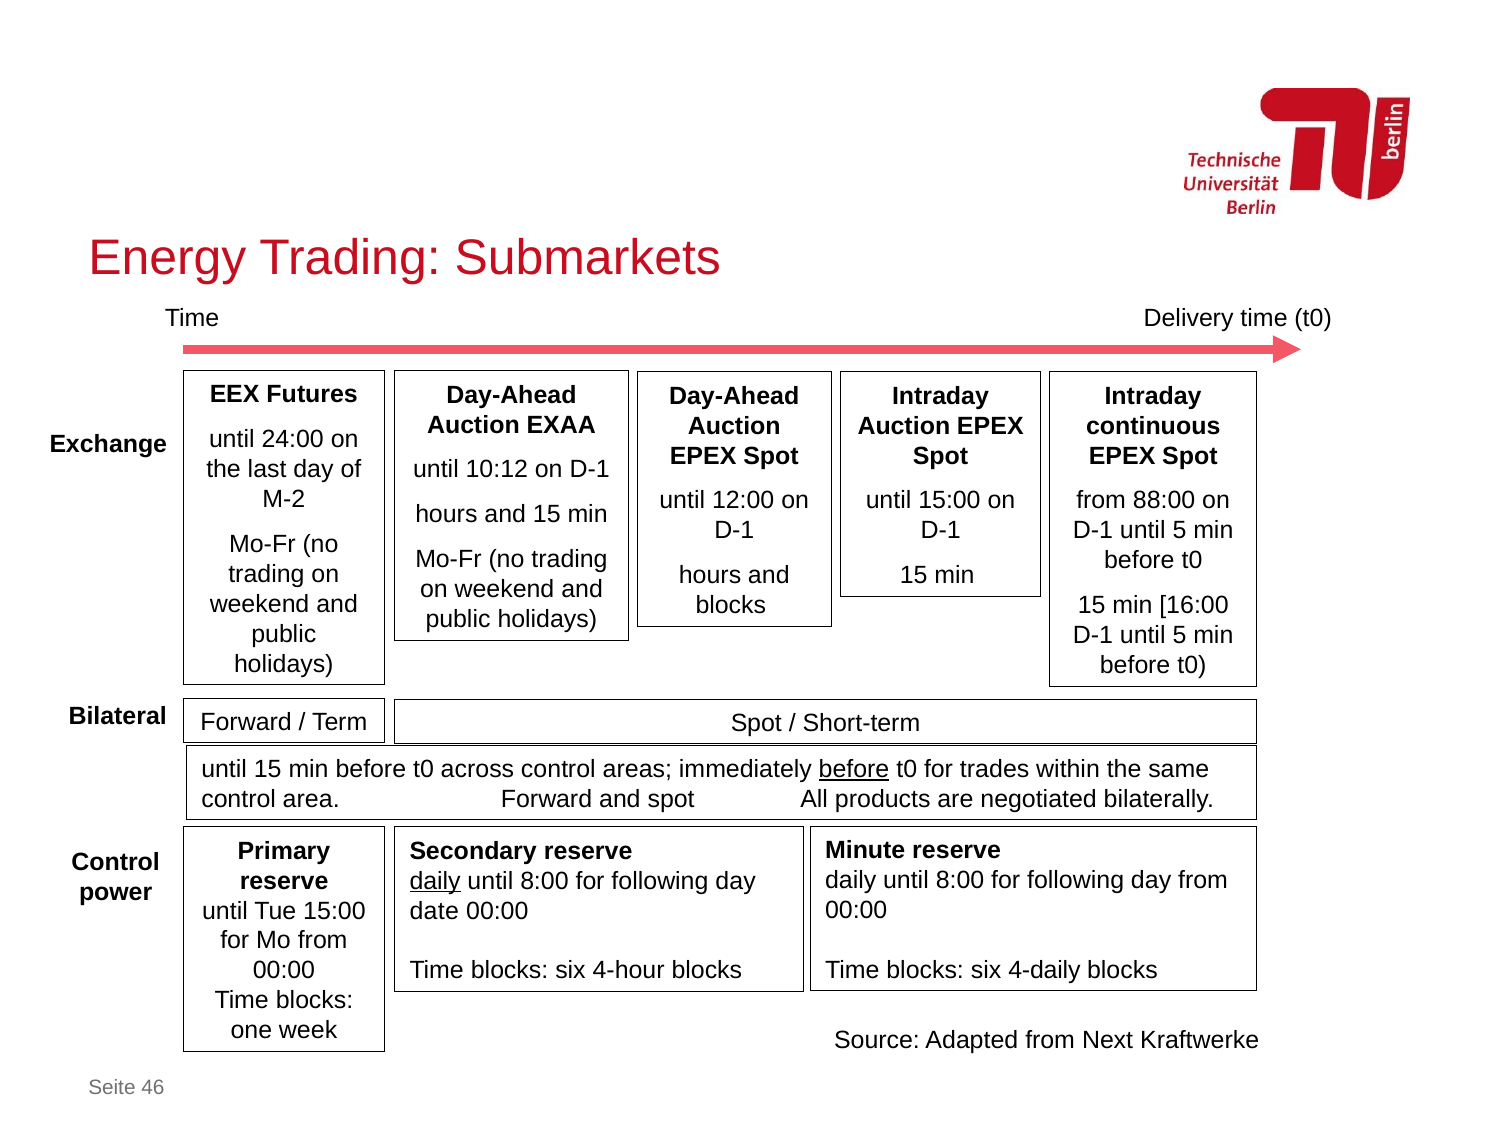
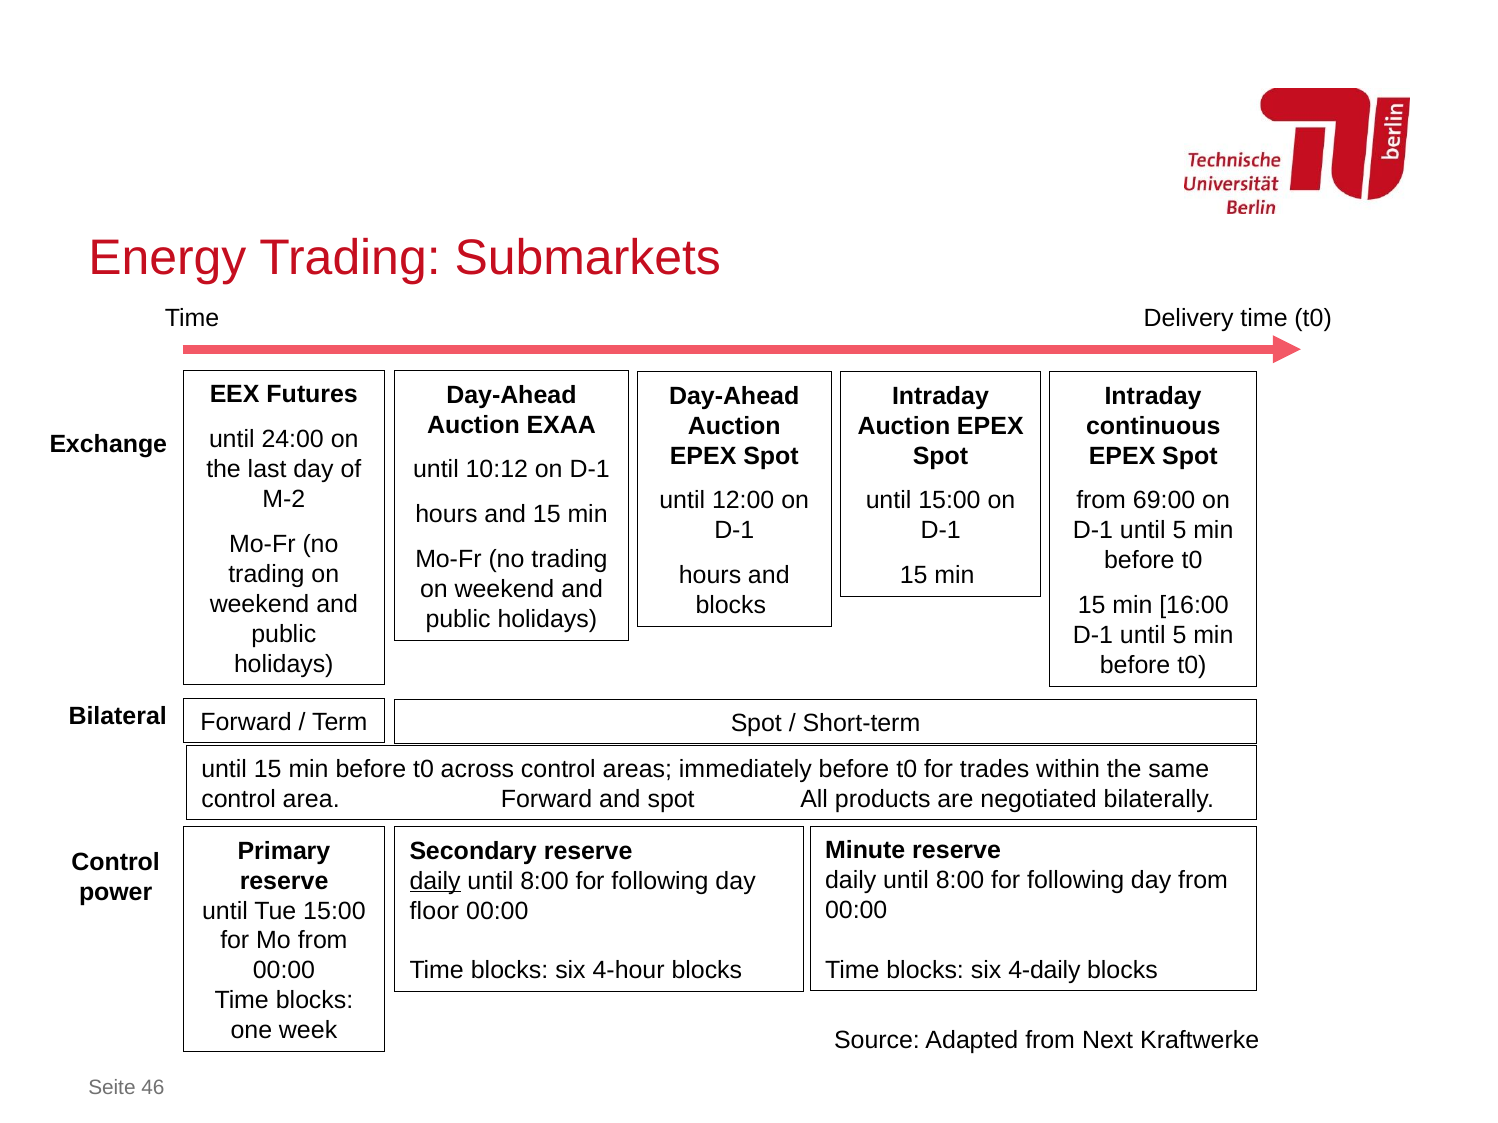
88:00: 88:00 -> 69:00
before at (854, 769) underline: present -> none
date: date -> floor
